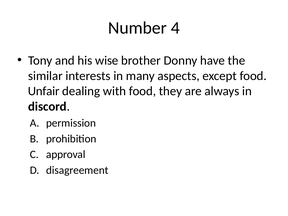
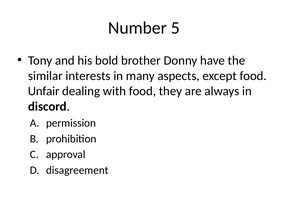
4: 4 -> 5
wise: wise -> bold
